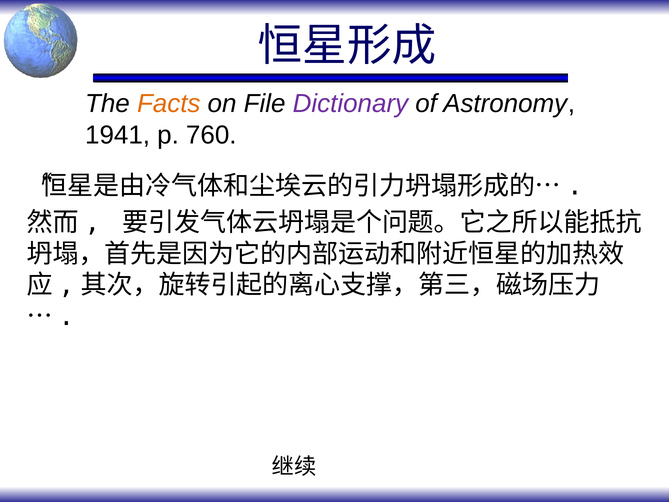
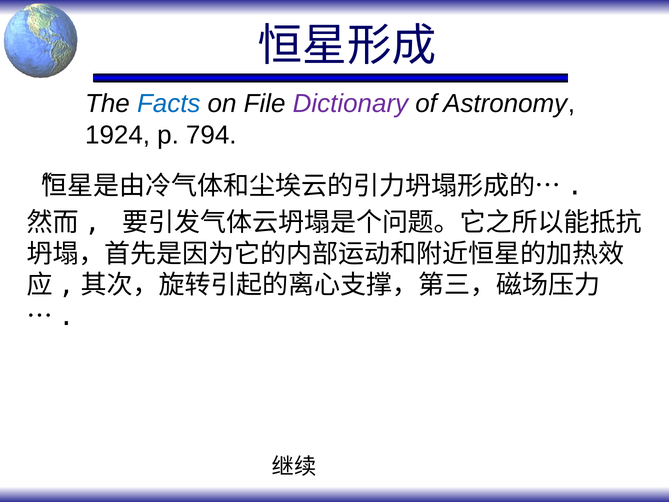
Facts colour: orange -> blue
1941: 1941 -> 1924
760: 760 -> 794
